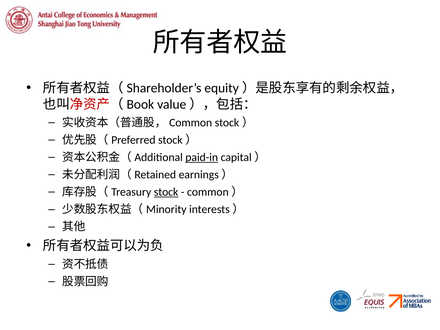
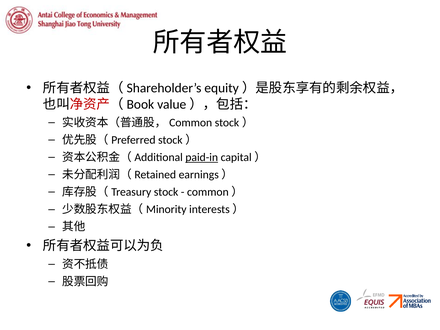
stock underline: present -> none
